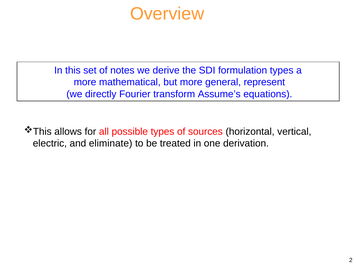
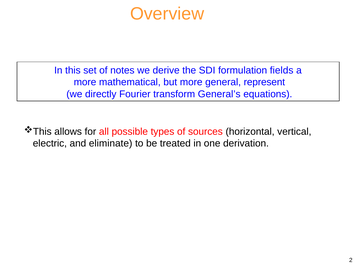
formulation types: types -> fields
Assume’s: Assume’s -> General’s
